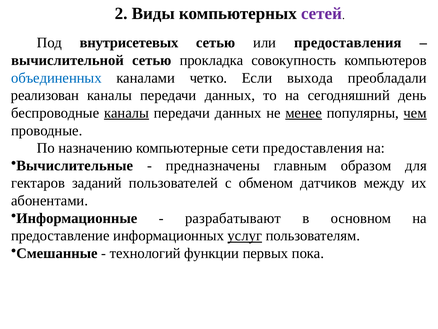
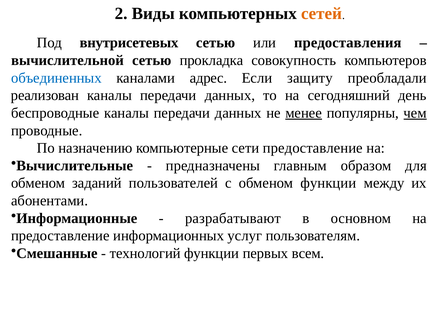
сетей colour: purple -> orange
четко: четко -> адрес
выхода: выхода -> защиту
каналы at (126, 113) underline: present -> none
сети предоставления: предоставления -> предоставление
гектаров at (38, 183): гектаров -> обменом
обменом датчиков: датчиков -> функции
услуг underline: present -> none
пока: пока -> всем
